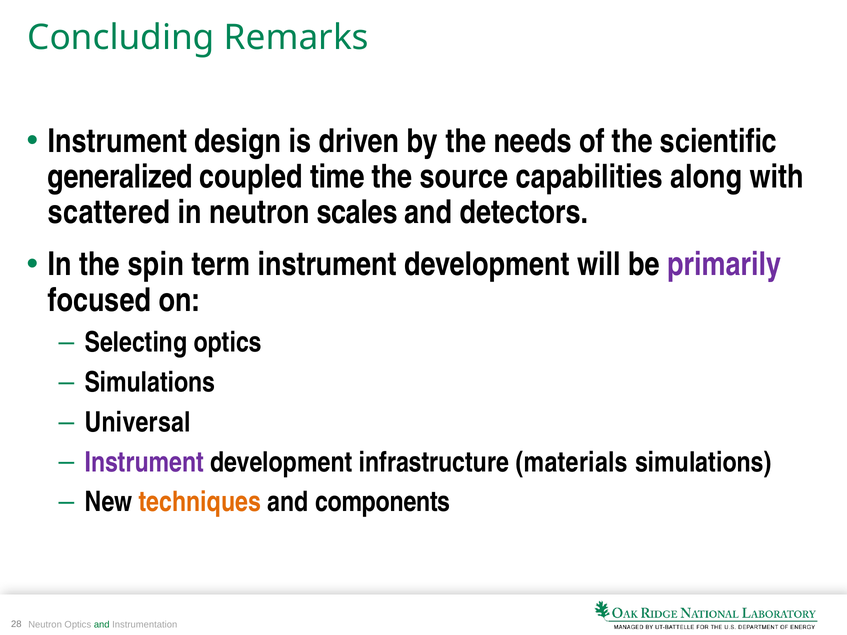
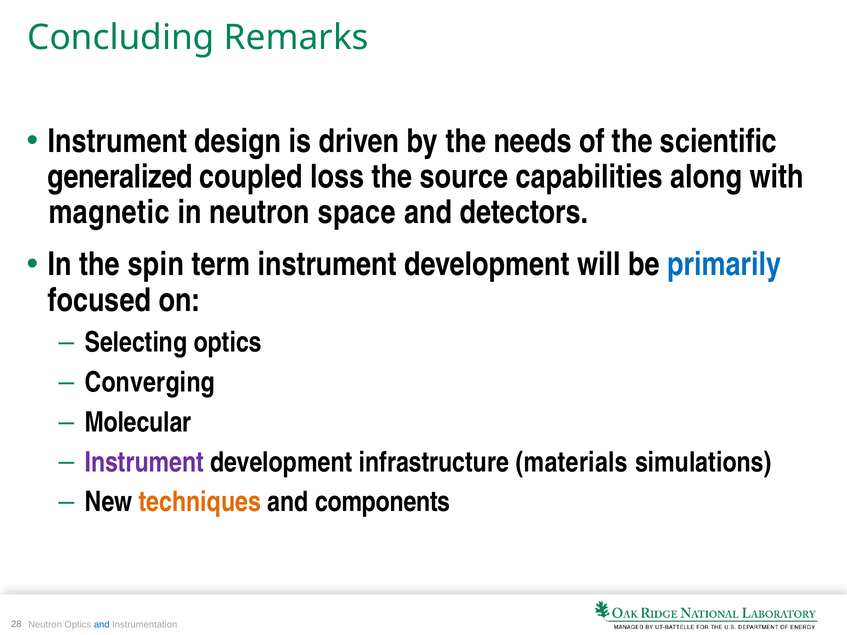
time: time -> loss
scattered: scattered -> magnetic
scales: scales -> space
primarily colour: purple -> blue
Simulations at (150, 383): Simulations -> Converging
Universal: Universal -> Molecular
and at (102, 625) colour: green -> blue
